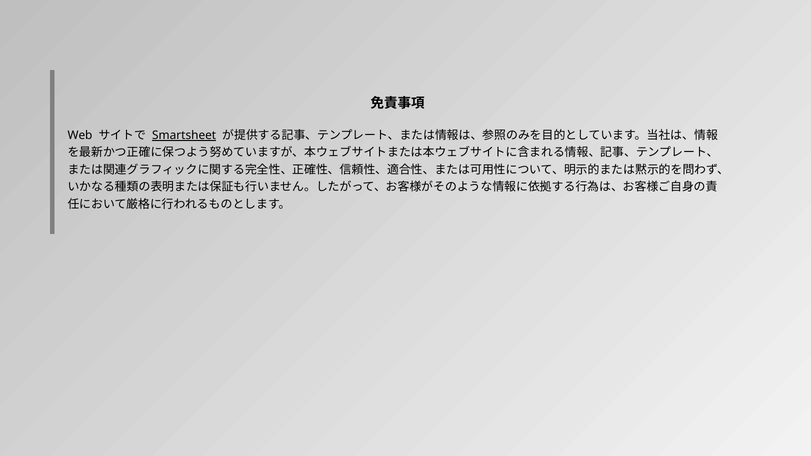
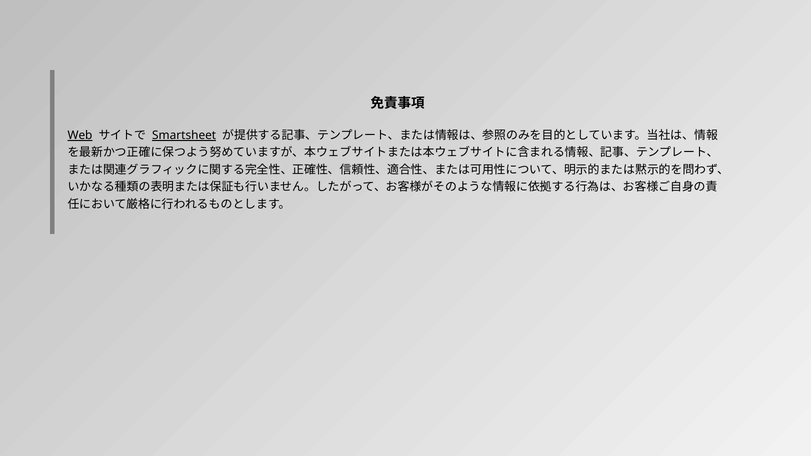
Web underline: none -> present
